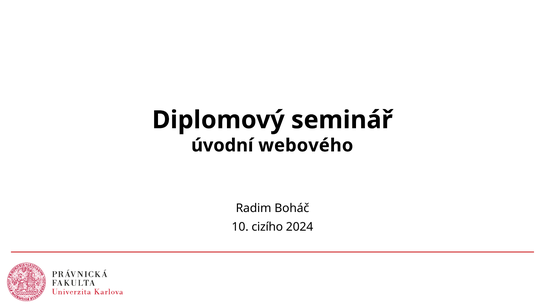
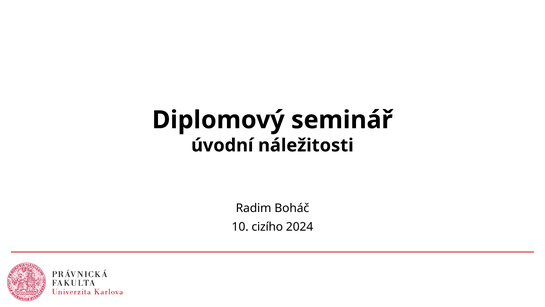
webového: webového -> náležitosti
